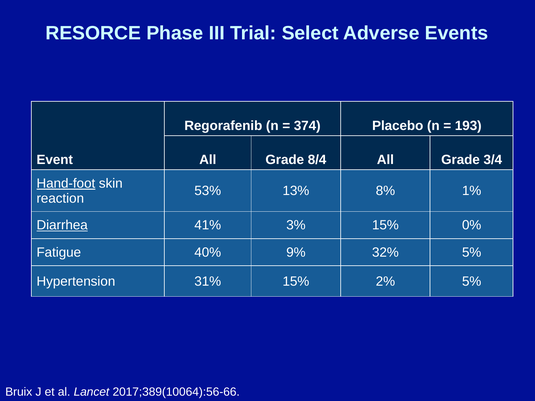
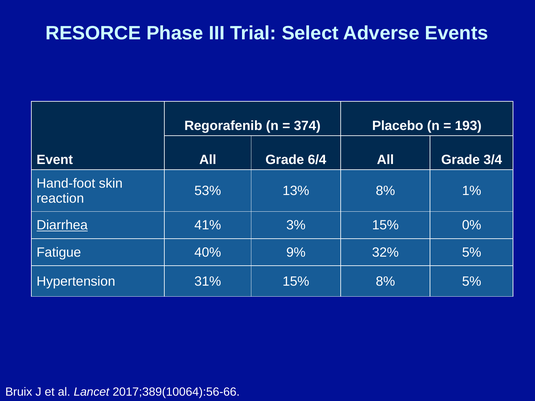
8/4: 8/4 -> 6/4
Hand-foot underline: present -> none
15% 2%: 2% -> 8%
